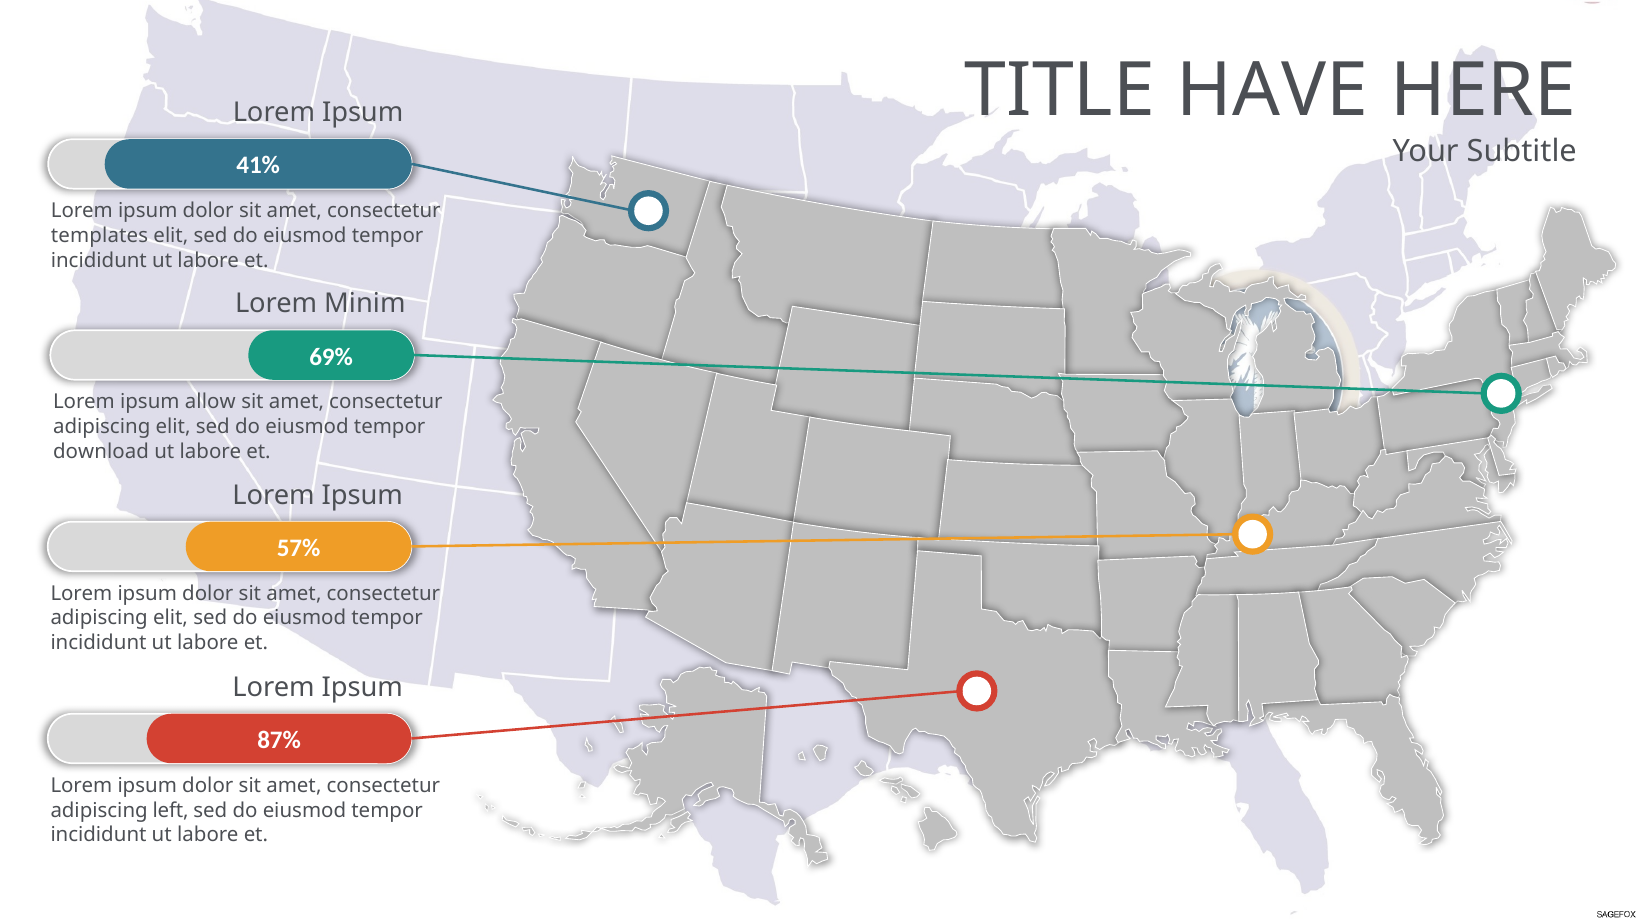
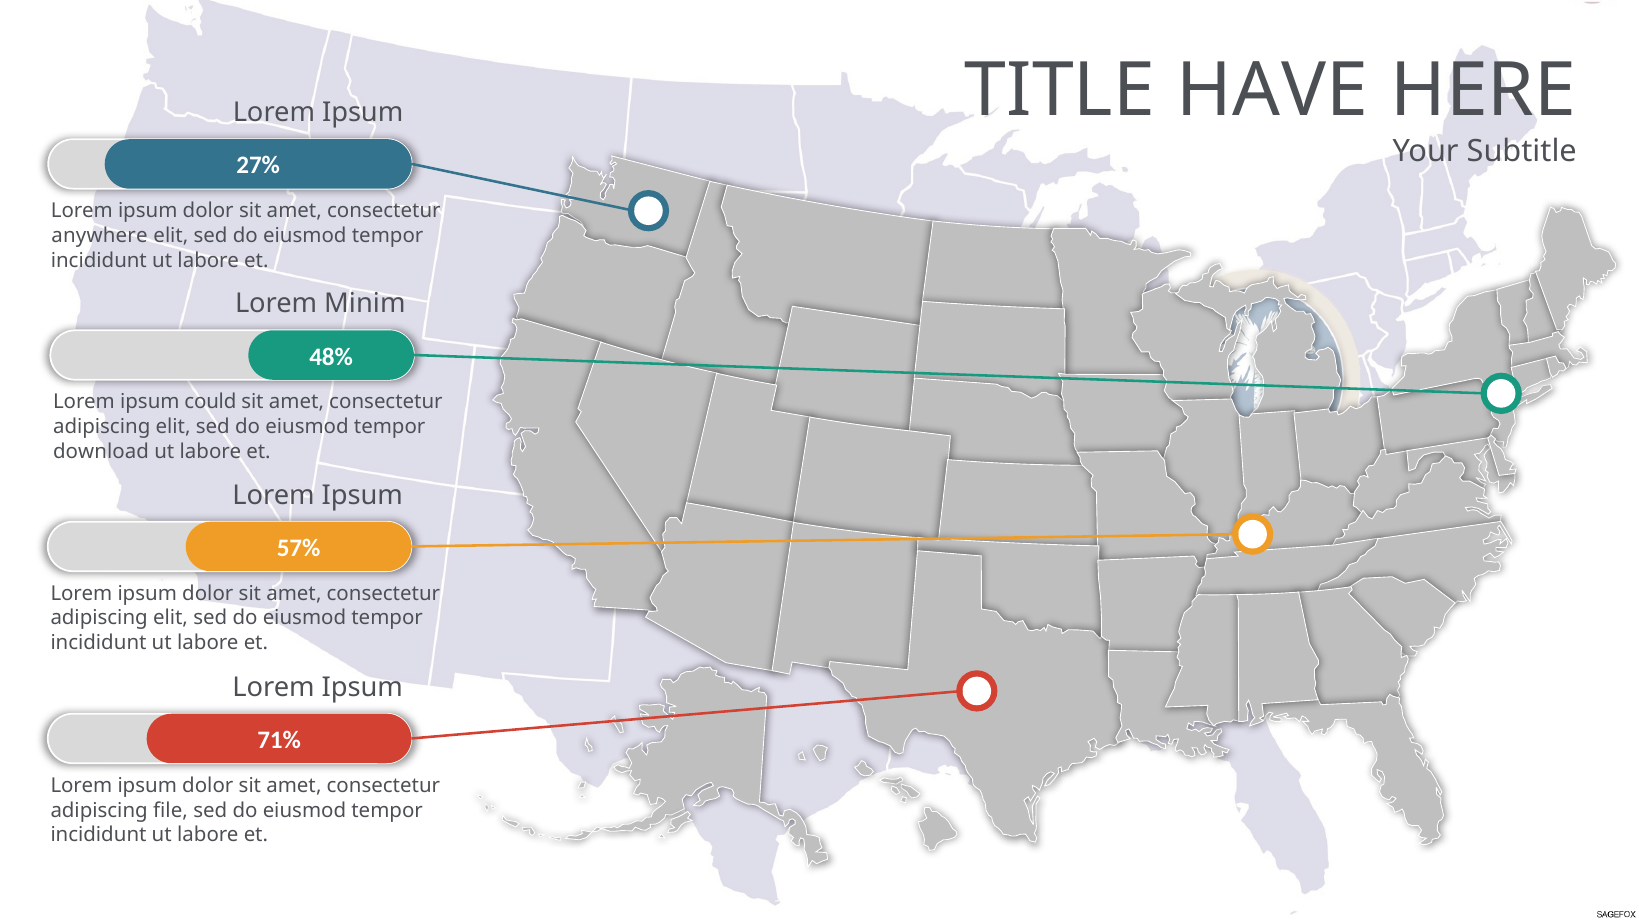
41%: 41% -> 27%
templates: templates -> anywhere
69%: 69% -> 48%
allow: allow -> could
87%: 87% -> 71%
left: left -> file
